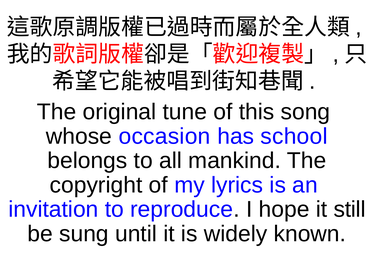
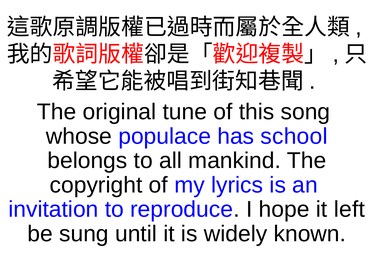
occasion: occasion -> populace
still: still -> left
